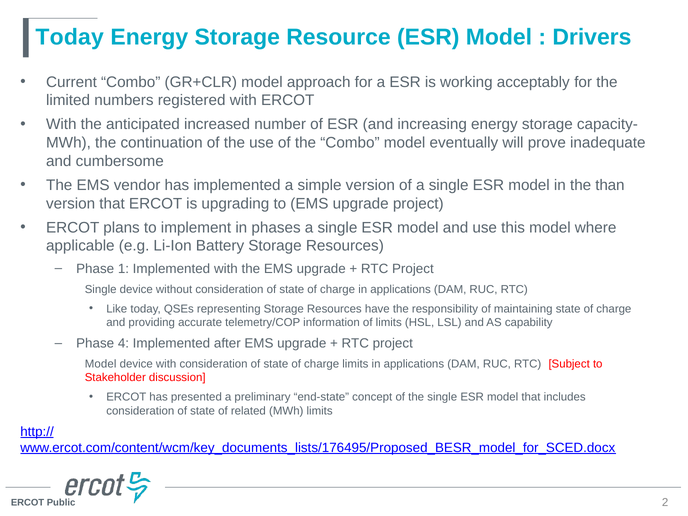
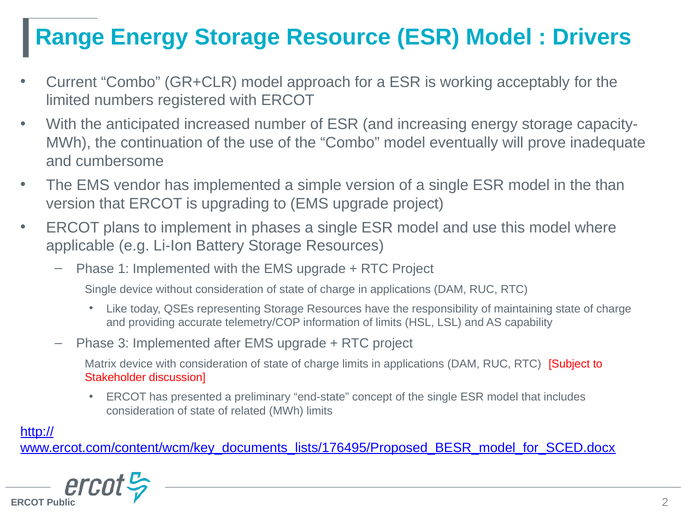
Today at (70, 37): Today -> Range
4: 4 -> 3
Model at (101, 364): Model -> Matrix
